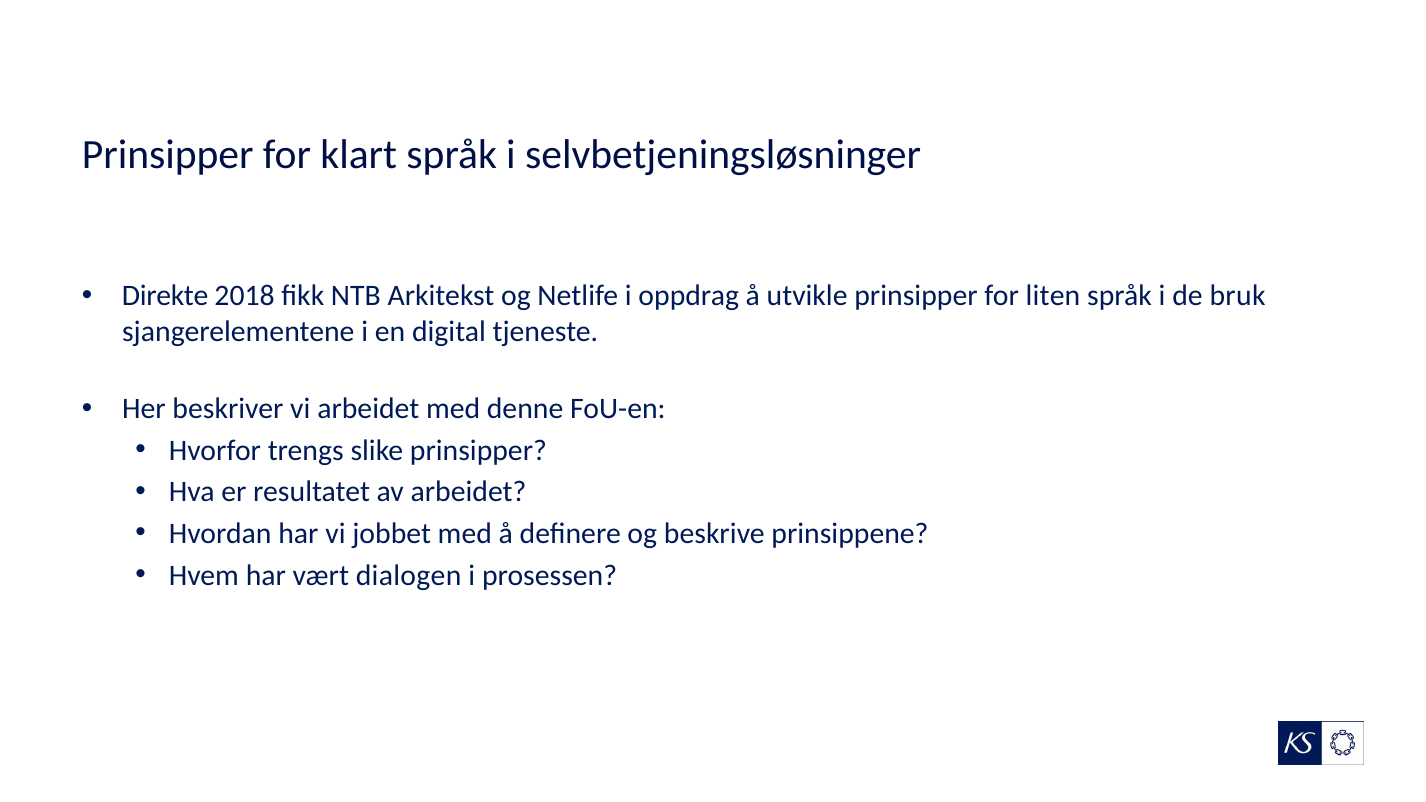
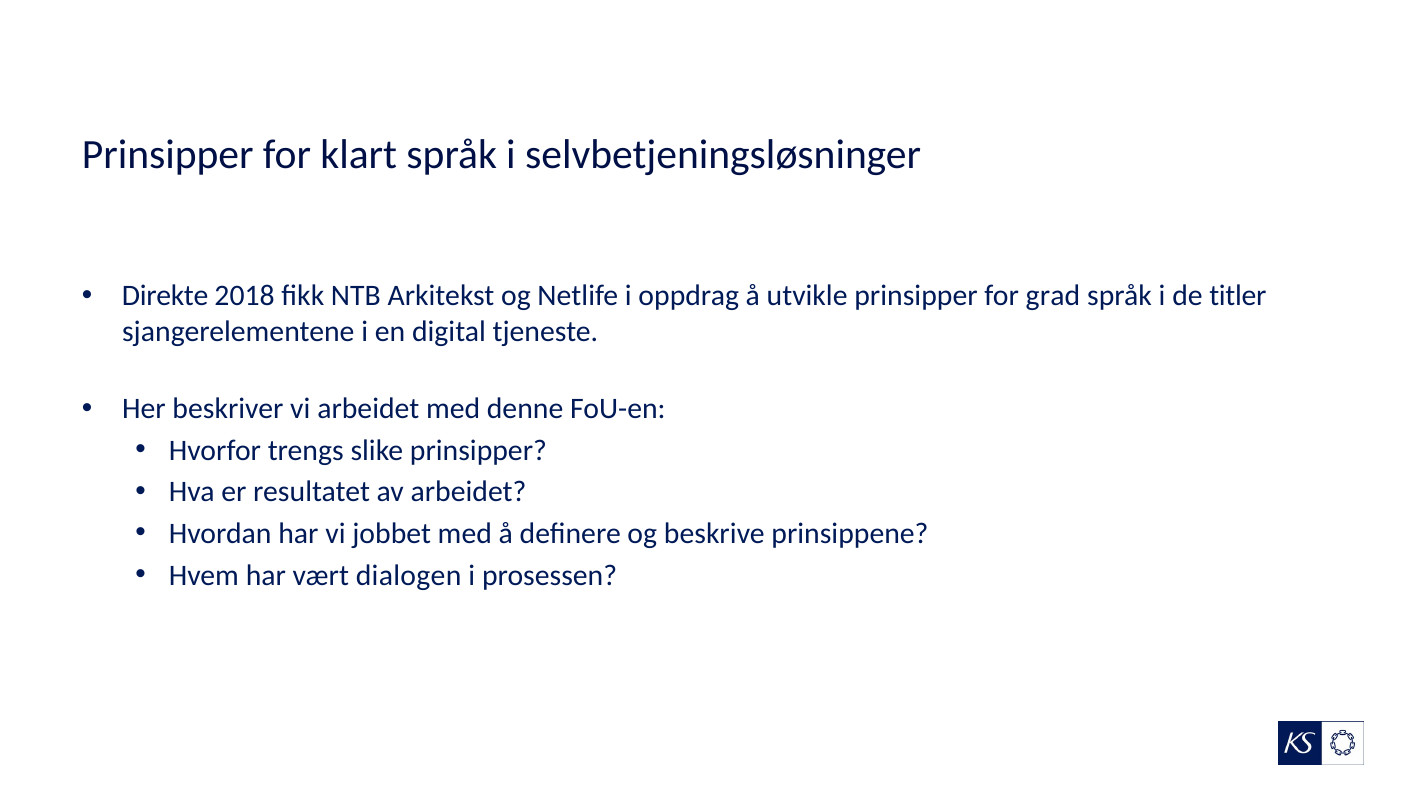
liten: liten -> grad
bruk: bruk -> titler
